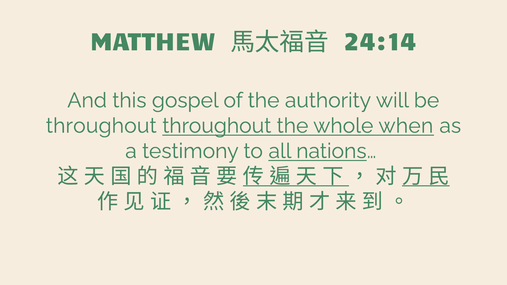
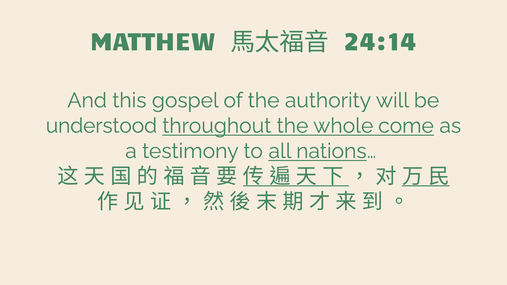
throughout at (101, 126): throughout -> understood
when: when -> come
